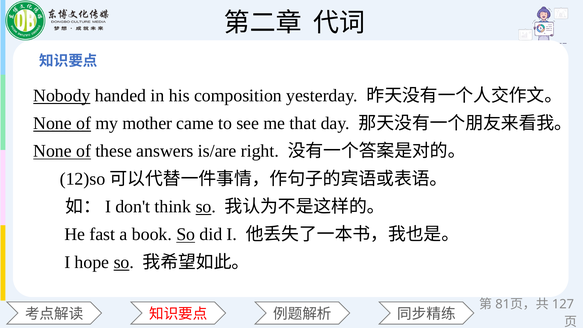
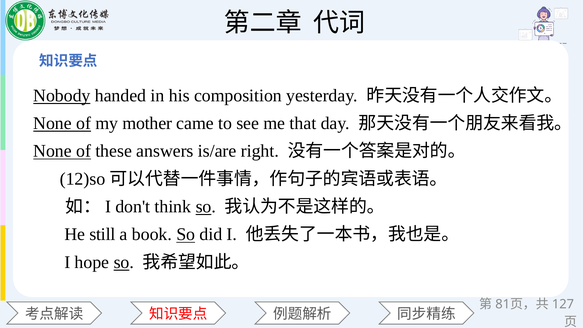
fast: fast -> still
